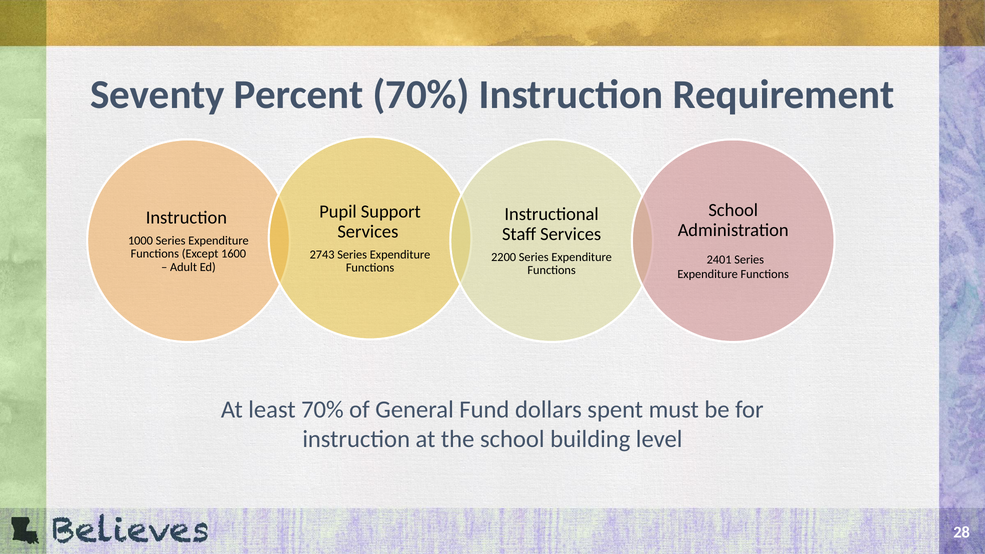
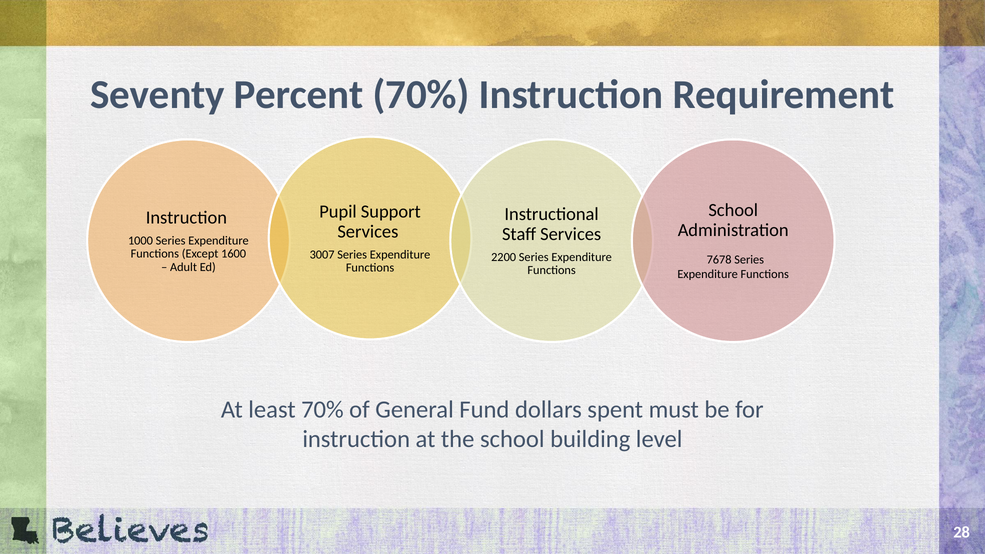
2743: 2743 -> 3007
2401: 2401 -> 7678
